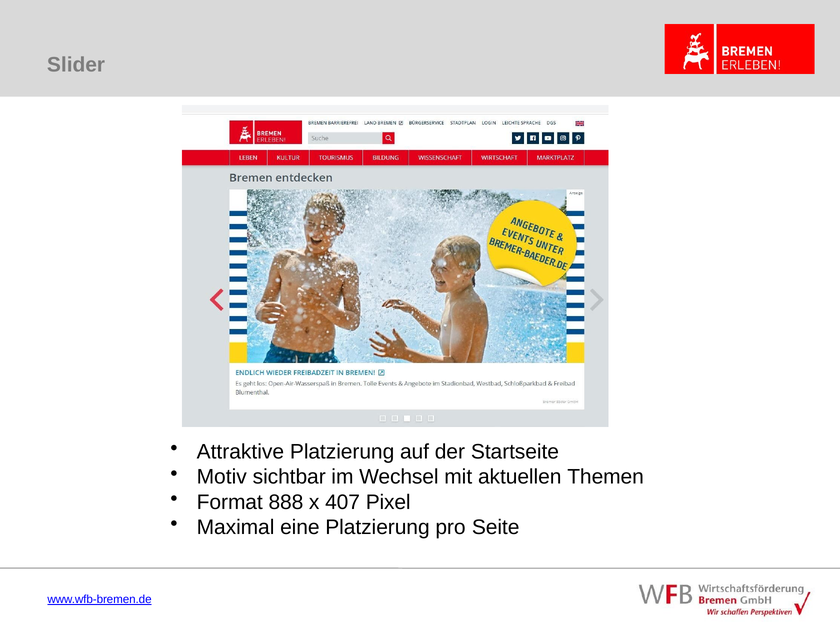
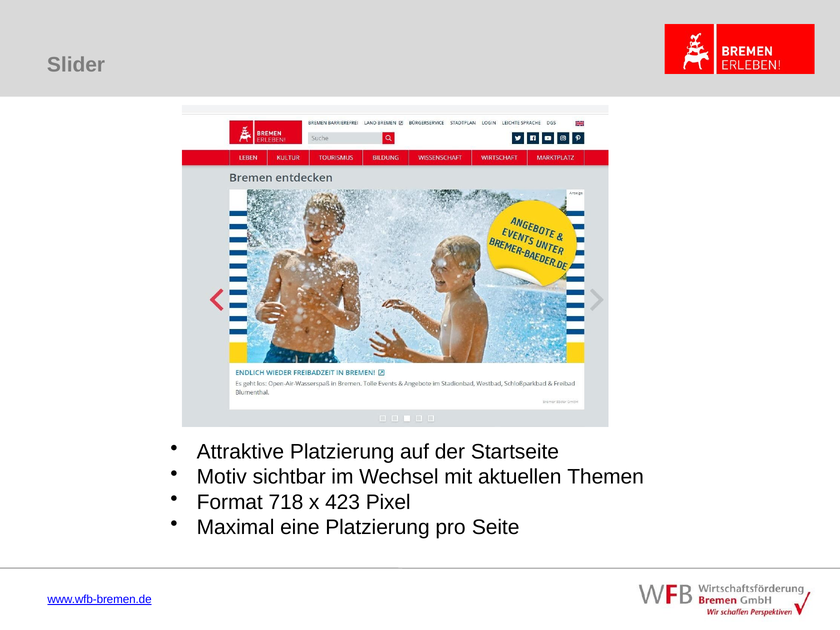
888: 888 -> 718
407: 407 -> 423
